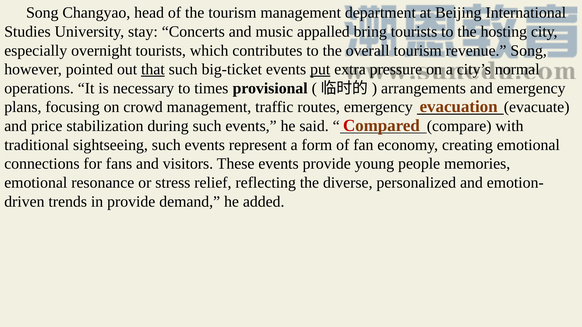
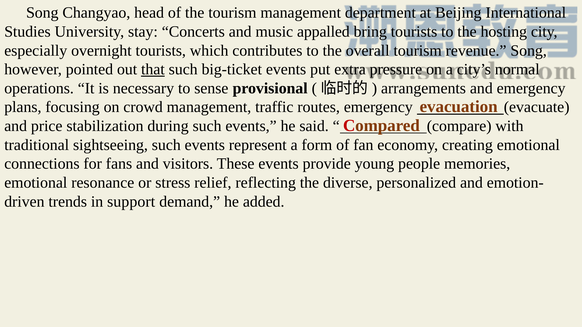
put underline: present -> none
times: times -> sense
in provide: provide -> support
